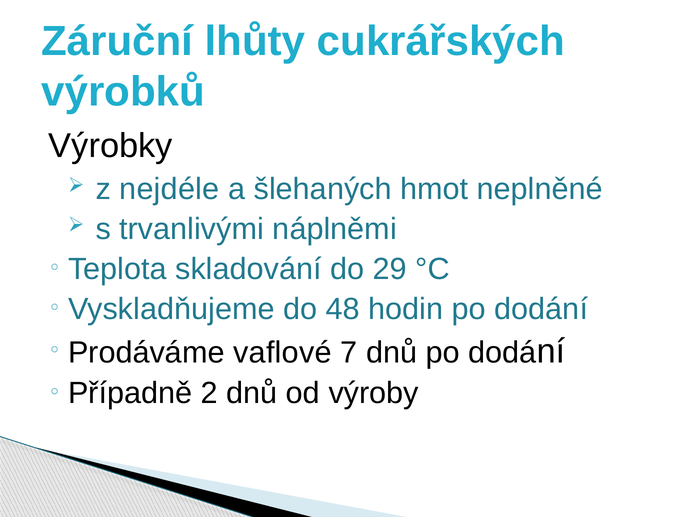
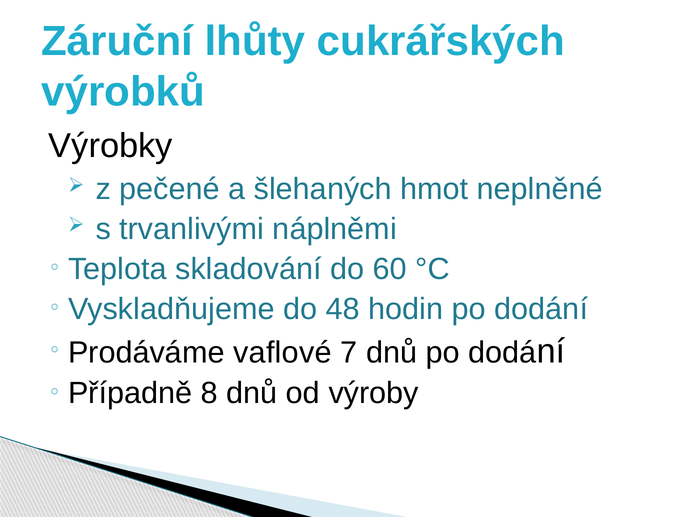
nejdéle: nejdéle -> pečené
29: 29 -> 60
2: 2 -> 8
